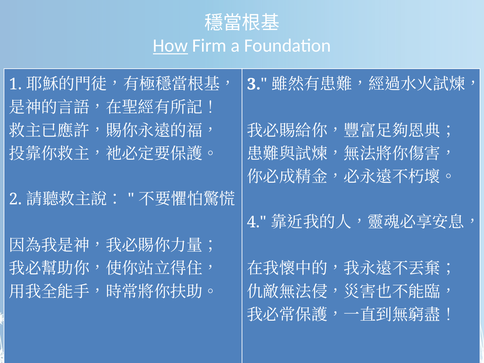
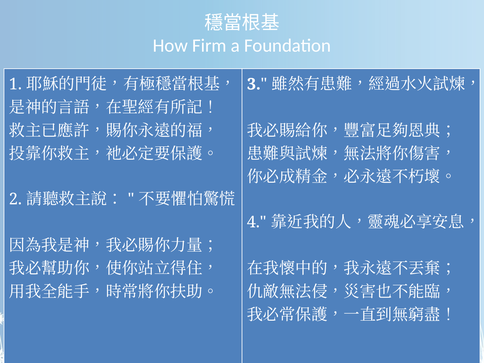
How underline: present -> none
